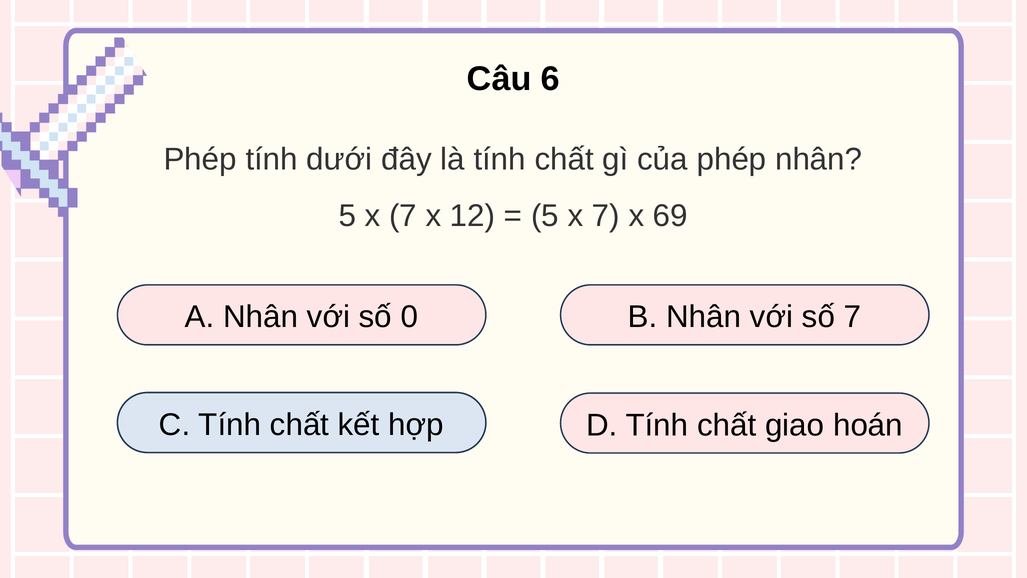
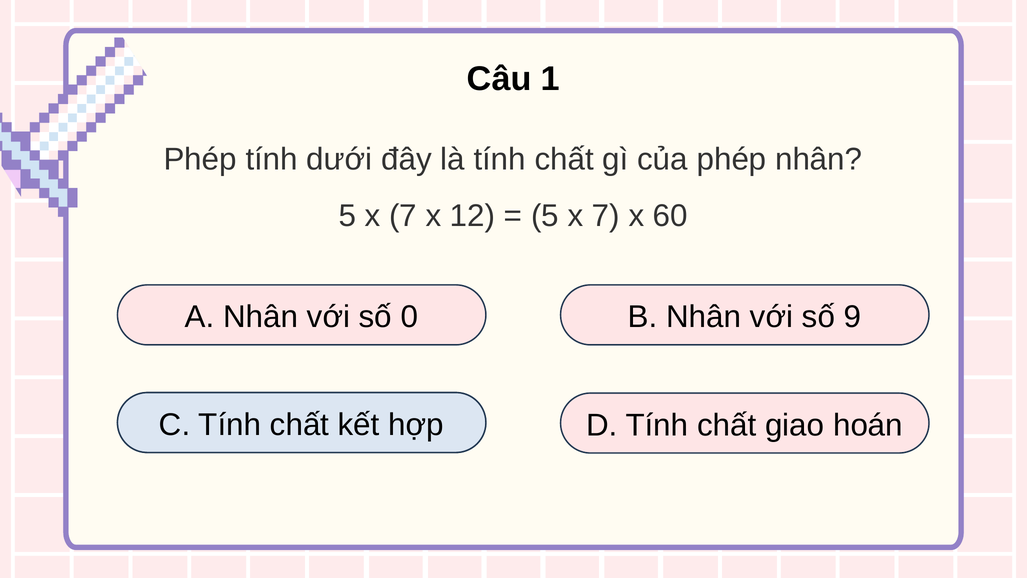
6: 6 -> 1
69: 69 -> 60
số 7: 7 -> 9
